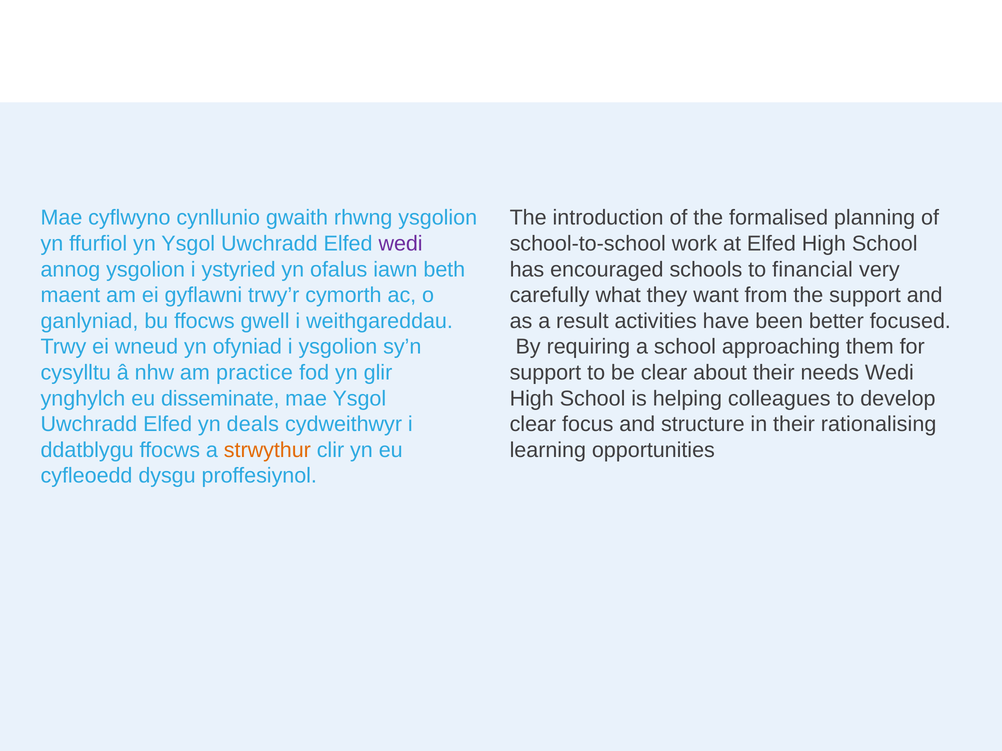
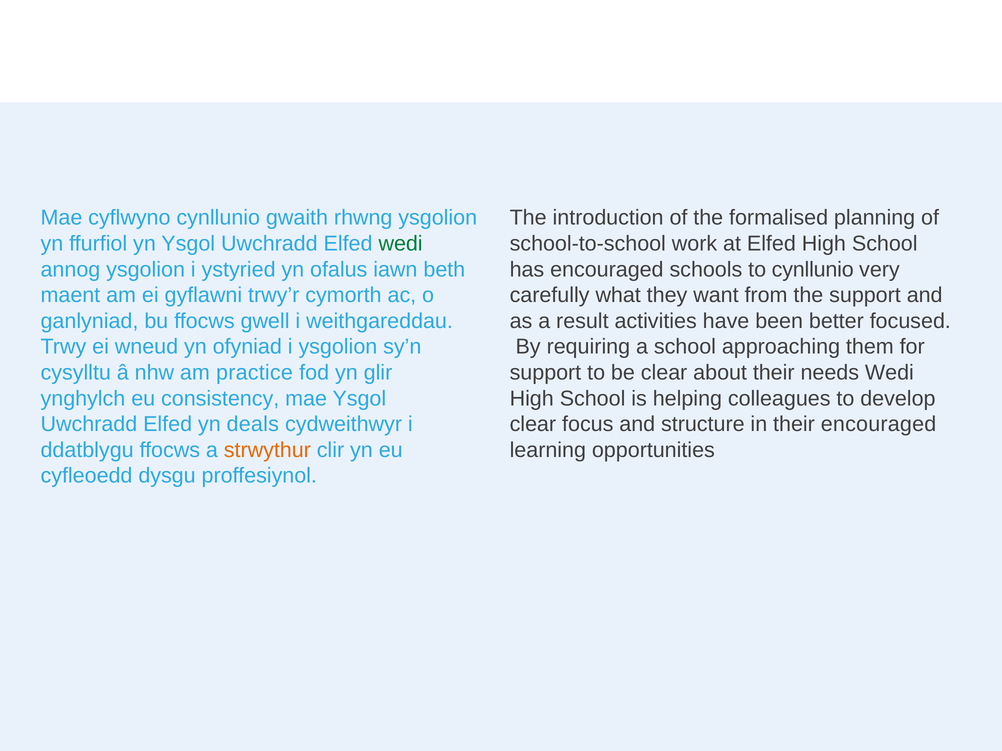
wedi at (401, 244) colour: purple -> green
to financial: financial -> cynllunio
disseminate: disseminate -> consistency
their rationalising: rationalising -> encouraged
